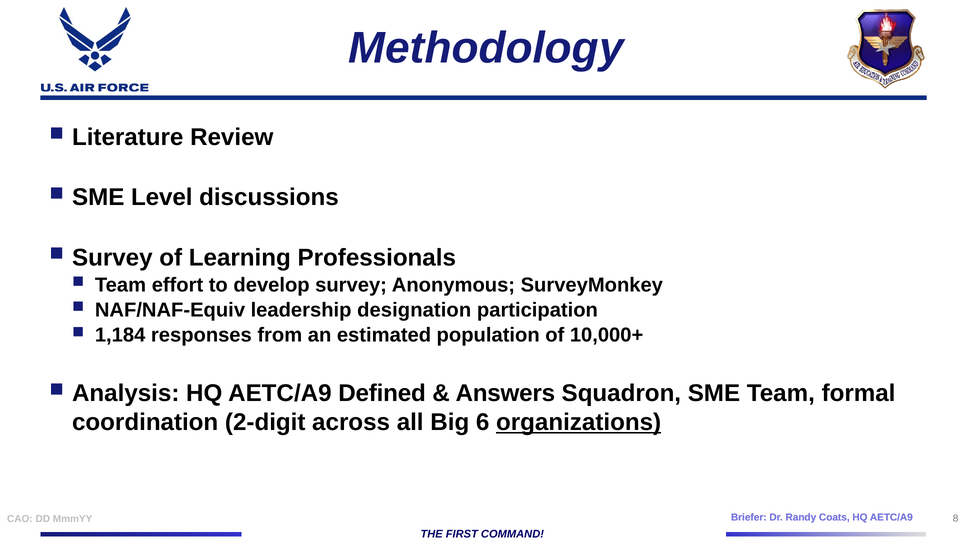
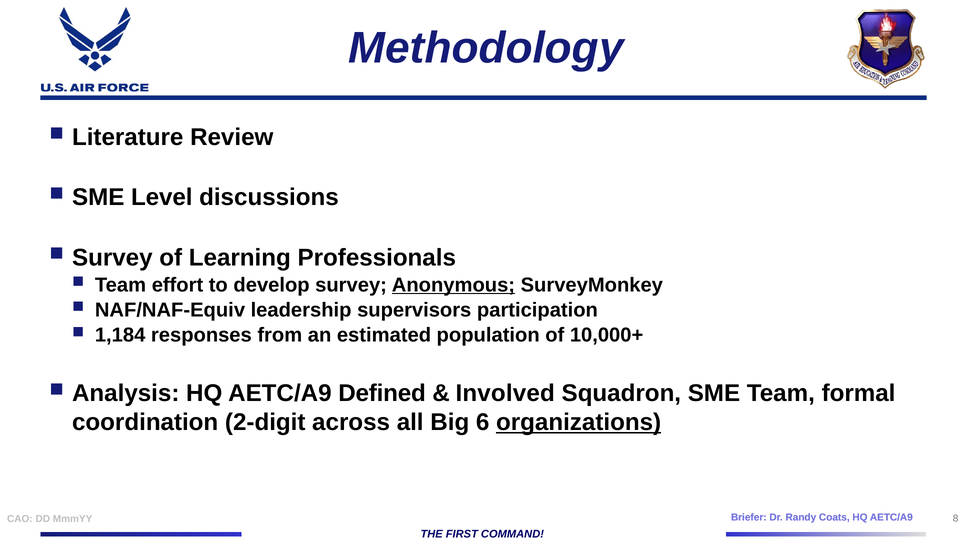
Anonymous underline: none -> present
designation: designation -> supervisors
Answers: Answers -> Involved
